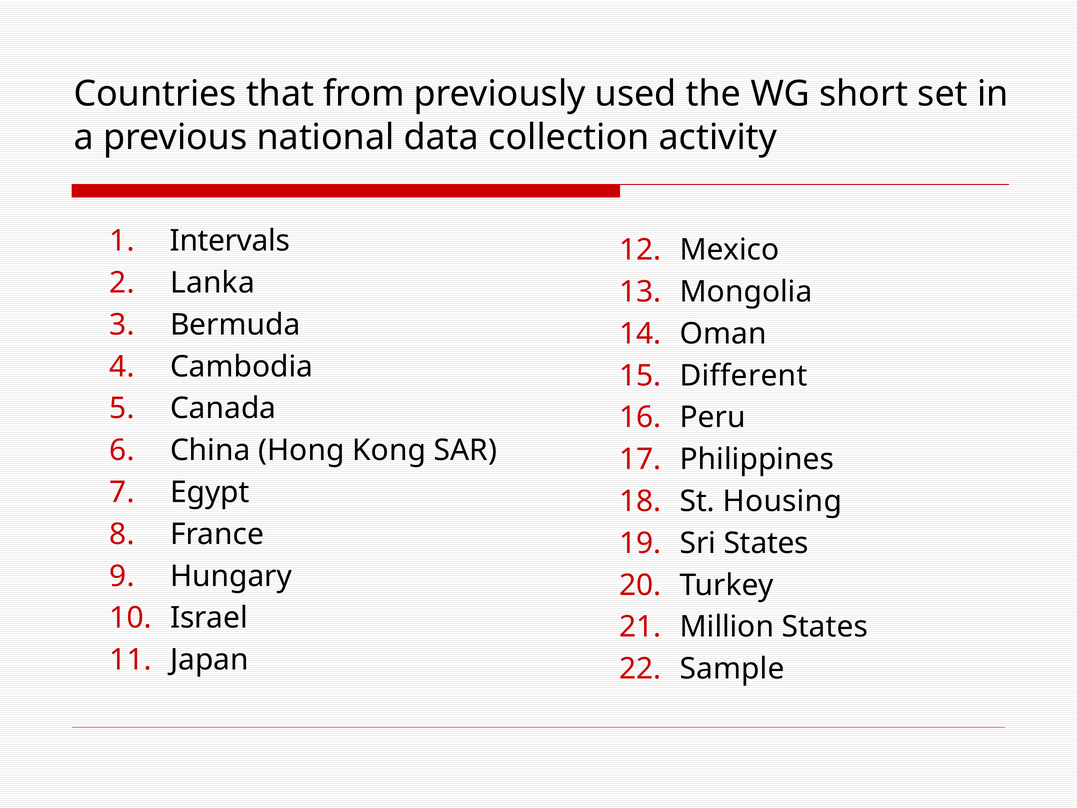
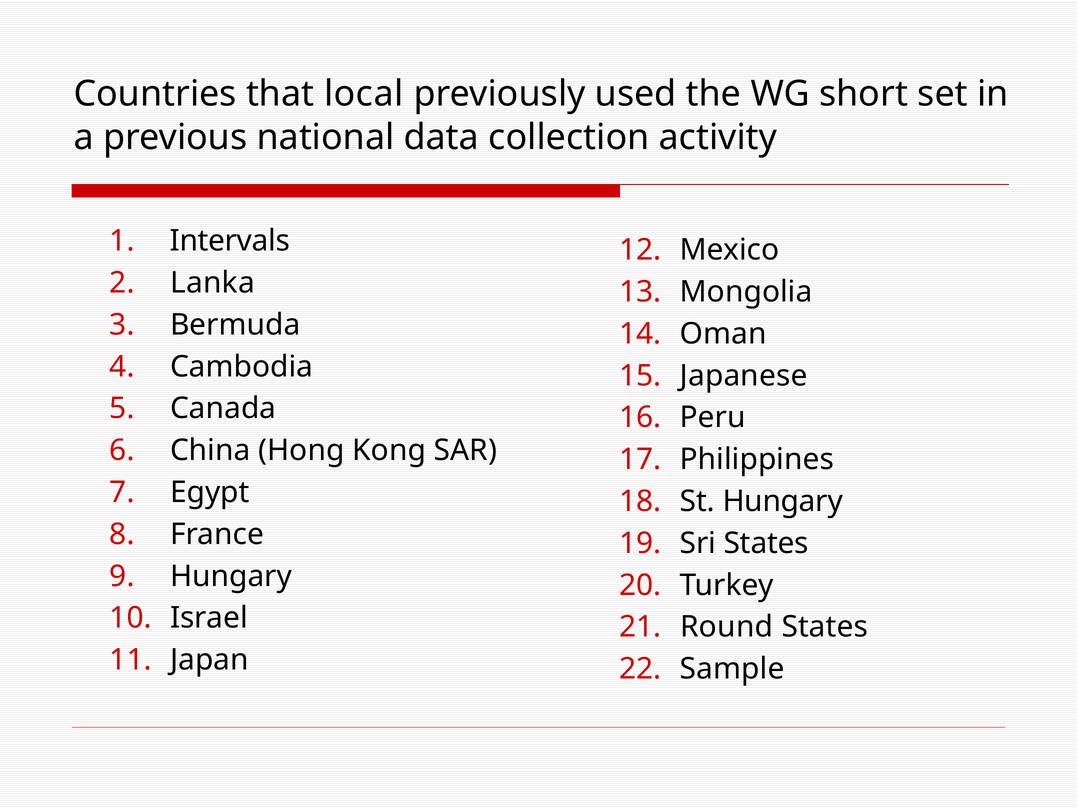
from: from -> local
Different: Different -> Japanese
St Housing: Housing -> Hungary
Million: Million -> Round
